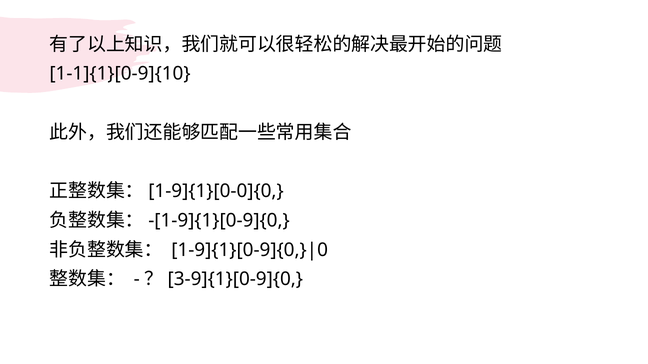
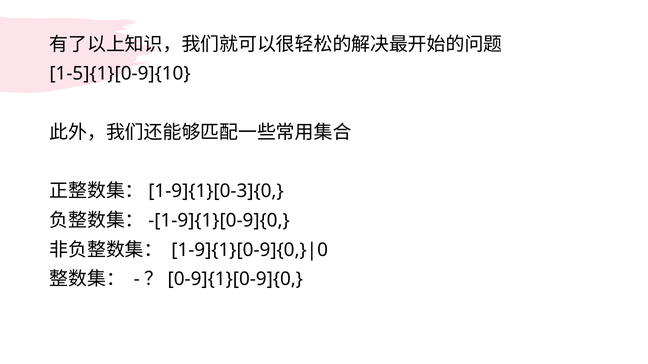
1-1]{1}[0-9]{10: 1-1]{1}[0-9]{10 -> 1-5]{1}[0-9]{10
1-9]{1}[0-0]{0: 1-9]{1}[0-0]{0 -> 1-9]{1}[0-3]{0
3-9]{1}[0-9]{0: 3-9]{1}[0-9]{0 -> 0-9]{1}[0-9]{0
